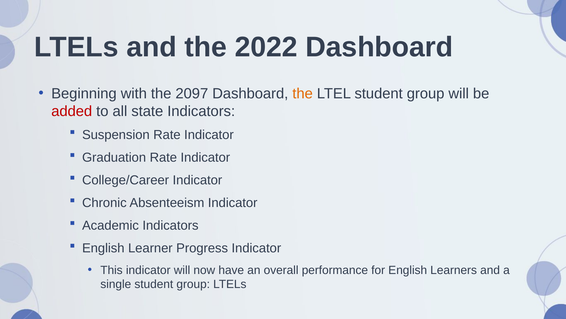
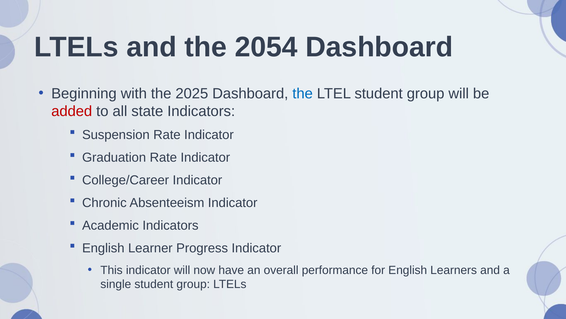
2022: 2022 -> 2054
2097: 2097 -> 2025
the at (303, 93) colour: orange -> blue
